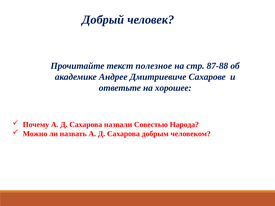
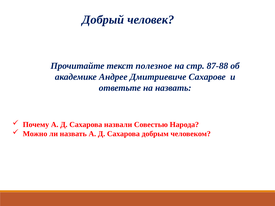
на хорошее: хорошее -> назвать
